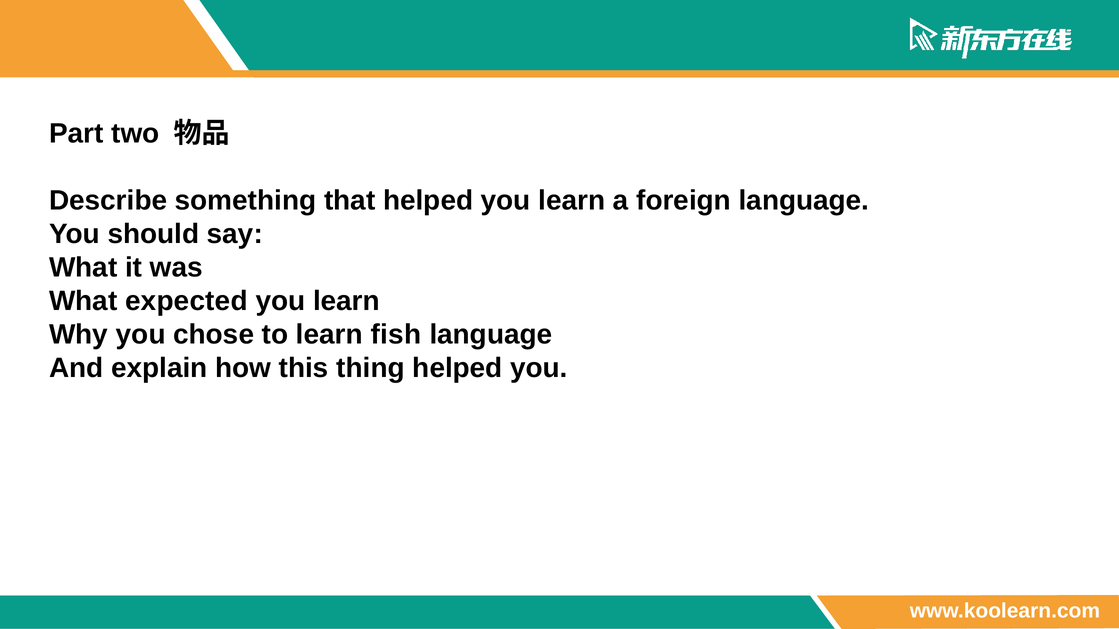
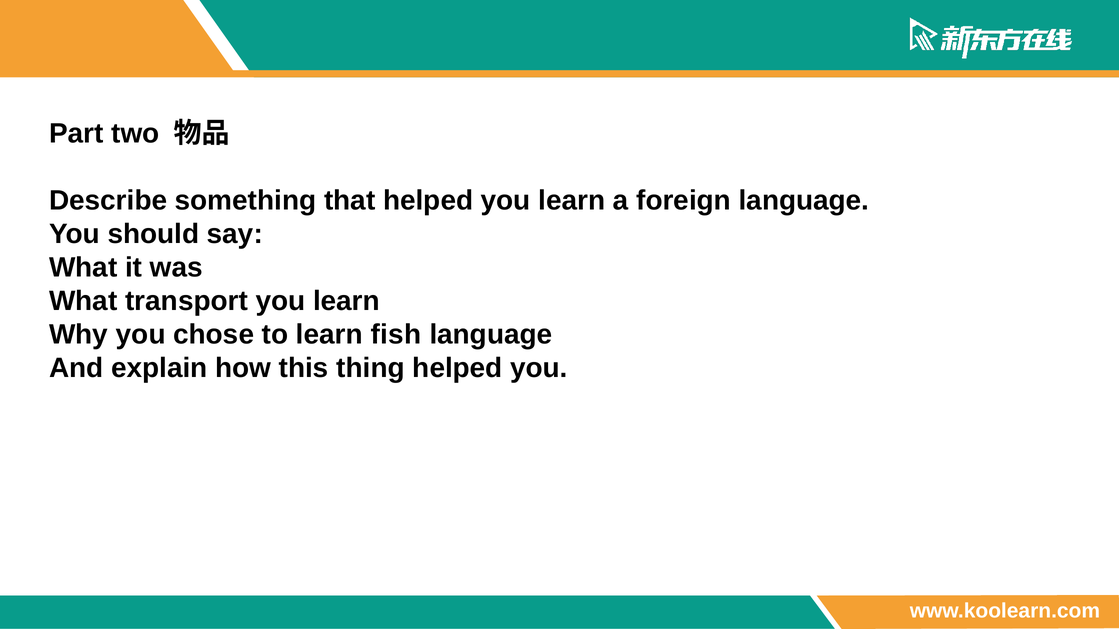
expected: expected -> transport
